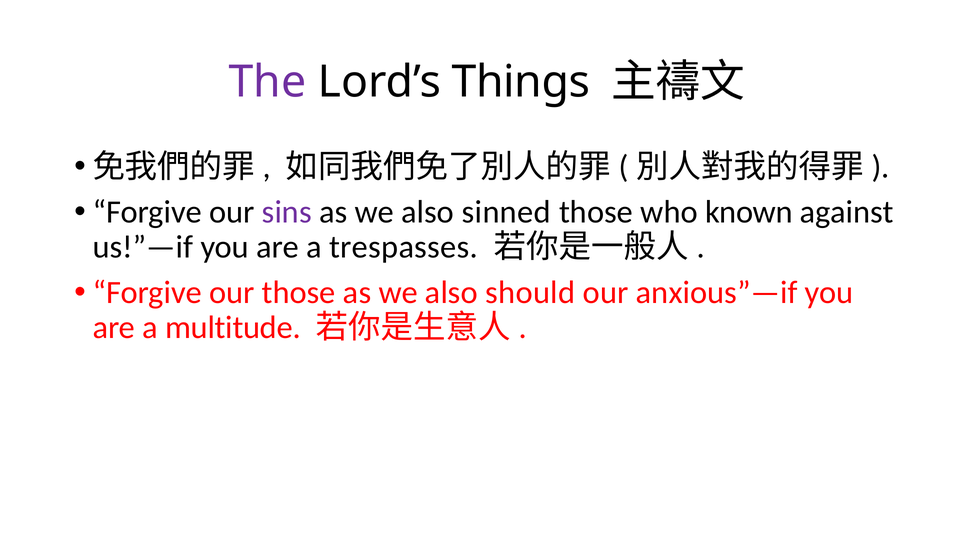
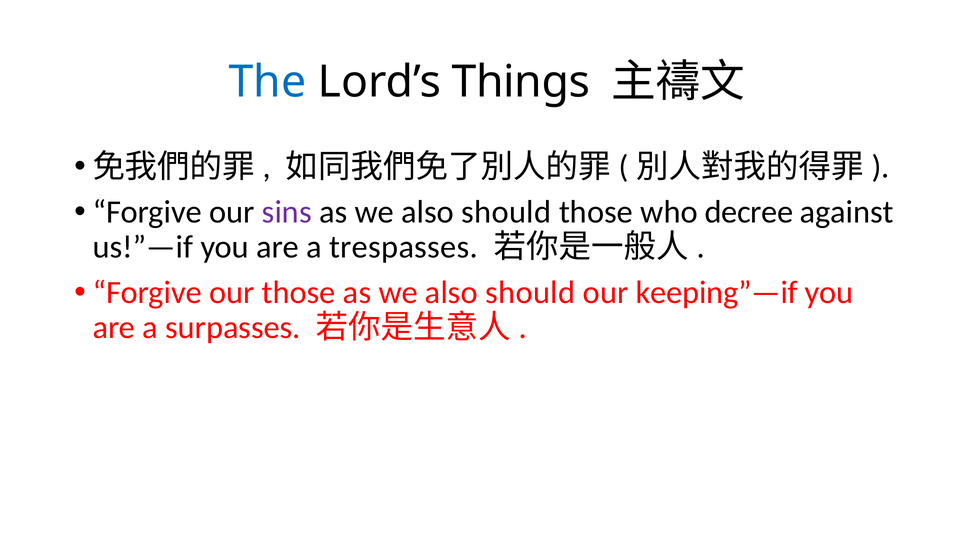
The colour: purple -> blue
sinned at (506, 212): sinned -> should
known: known -> decree
anxious”—if: anxious”—if -> keeping”—if
multitude: multitude -> surpasses
